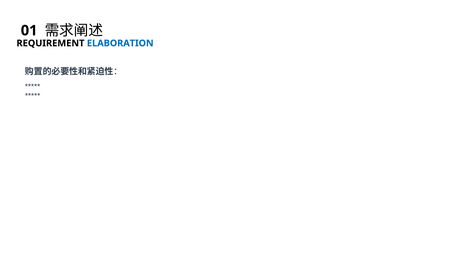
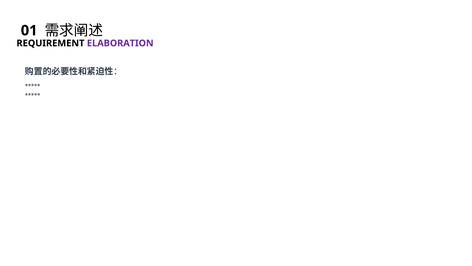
ELABORATION colour: blue -> purple
